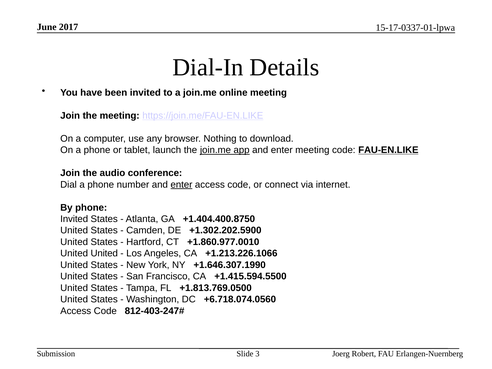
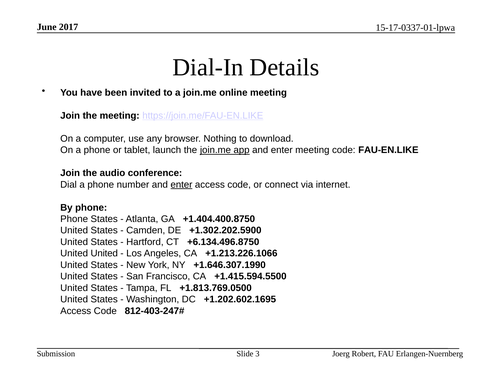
FAU-EN.LIKE underline: present -> none
Invited at (74, 219): Invited -> Phone
+1.860.977.0010: +1.860.977.0010 -> +6.134.496.8750
+6.718.074.0560: +6.718.074.0560 -> +1.202.602.1695
